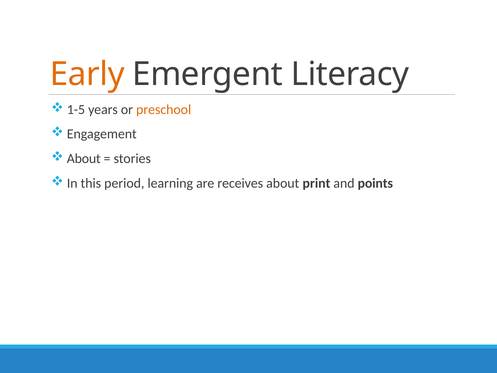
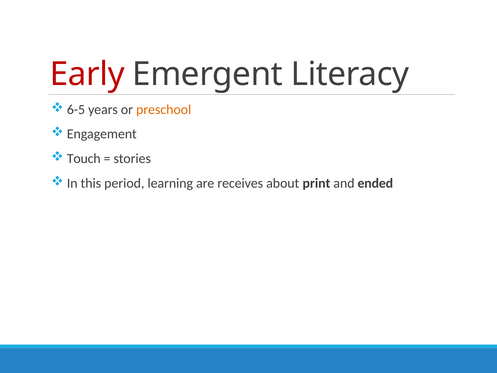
Early colour: orange -> red
1-5: 1-5 -> 6-5
About at (84, 159): About -> Touch
points: points -> ended
